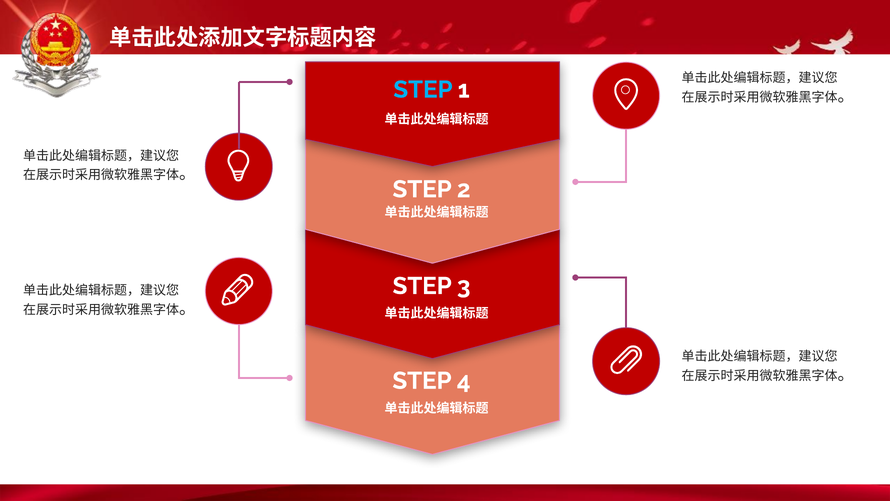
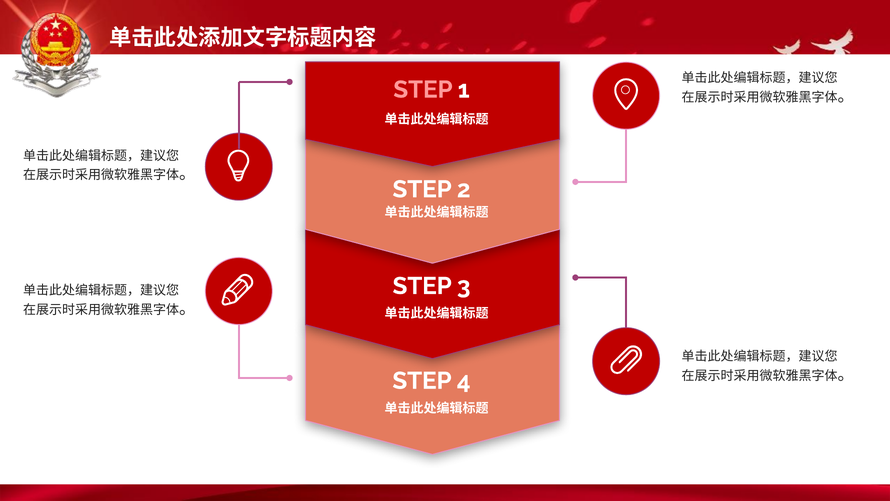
STEP at (423, 90) colour: light blue -> pink
